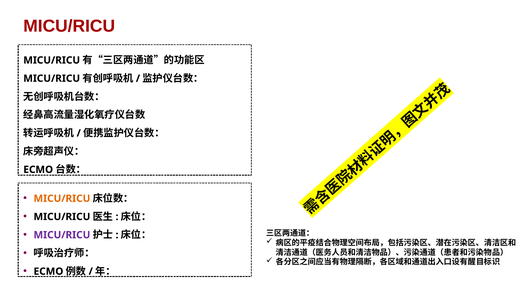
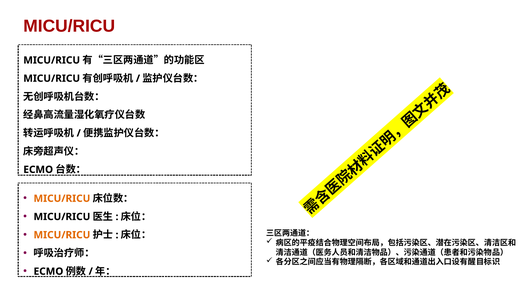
MICU/RICU at (62, 235) colour: purple -> orange
